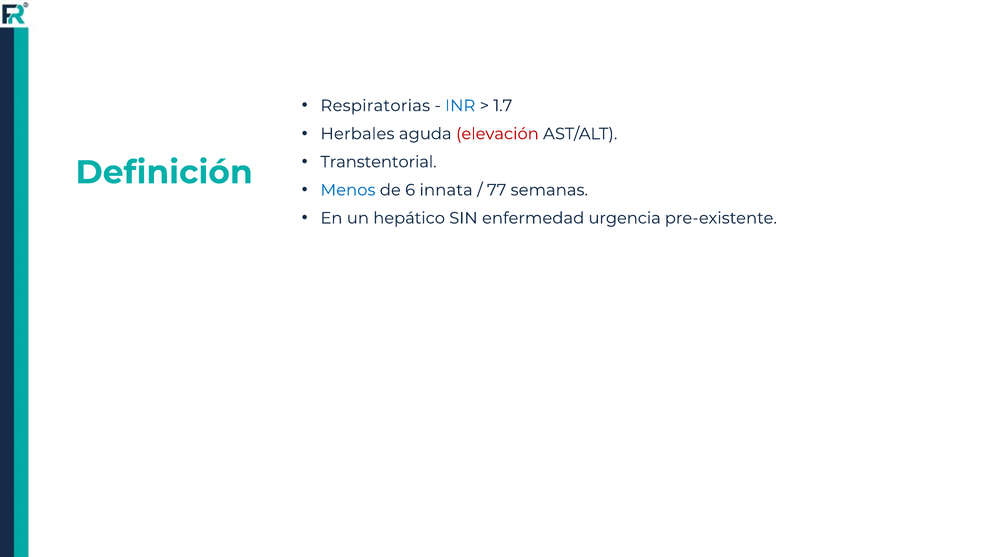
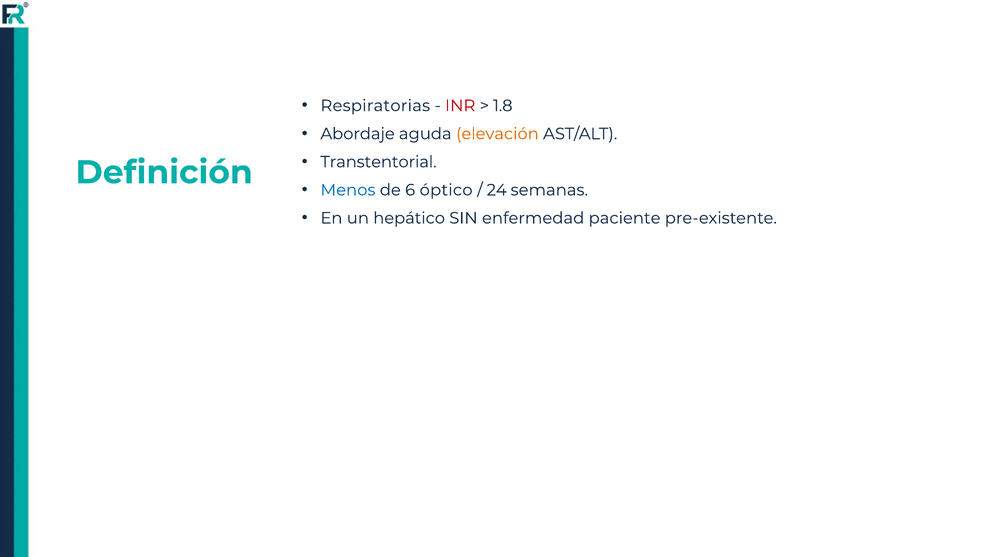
INR colour: blue -> red
1.7: 1.7 -> 1.8
Herbales: Herbales -> Abordaje
elevación colour: red -> orange
innata: innata -> óptico
77: 77 -> 24
urgencia: urgencia -> paciente
